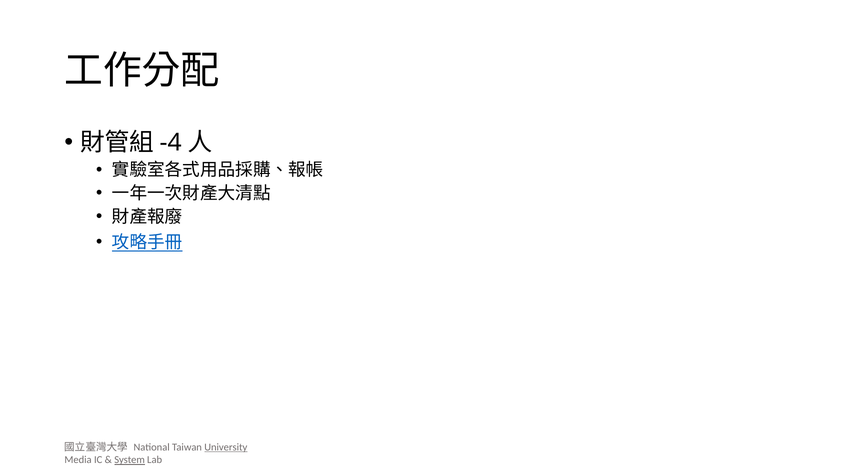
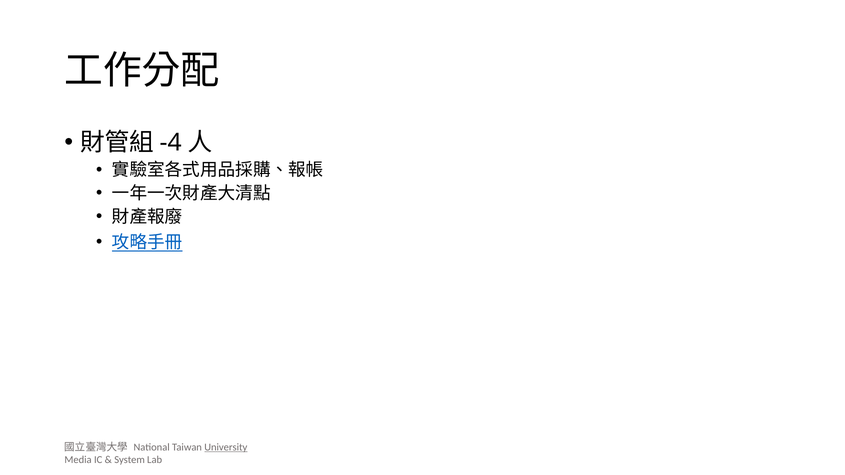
System underline: present -> none
